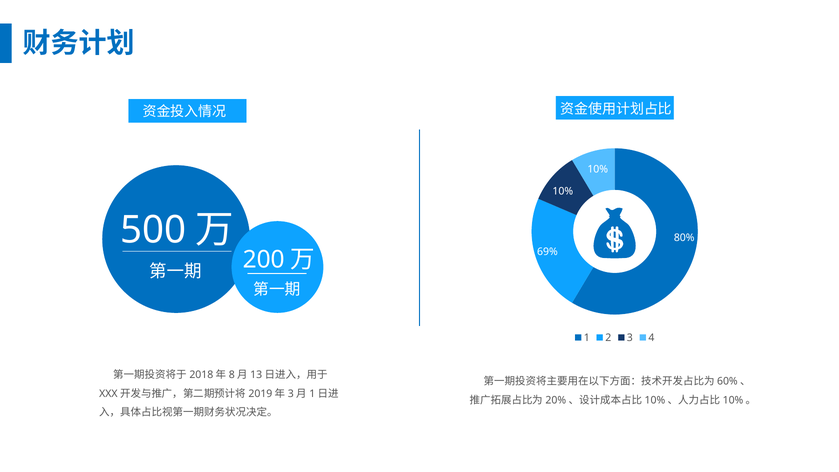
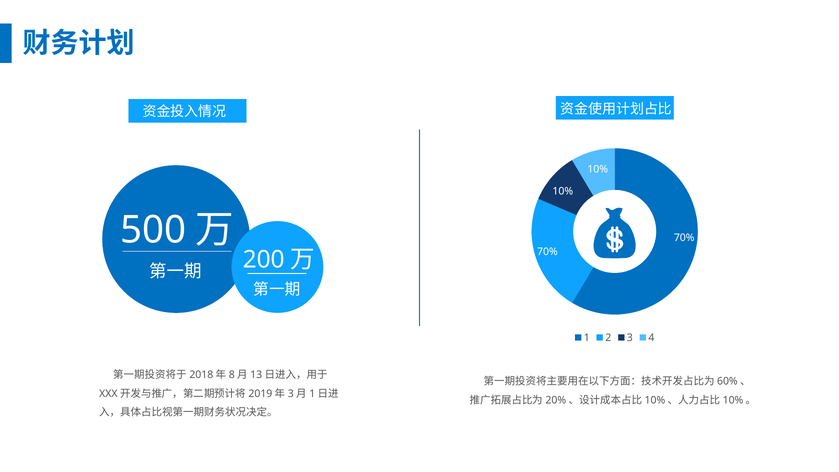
80% at (684, 238): 80% -> 70%
69% at (547, 252): 69% -> 70%
